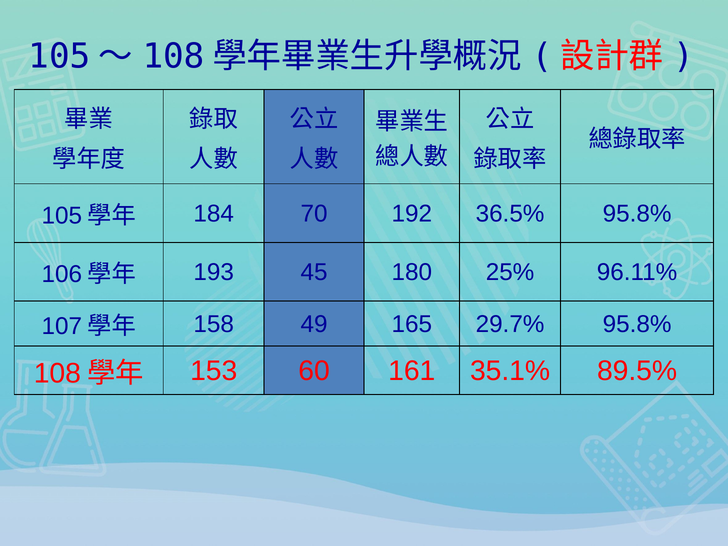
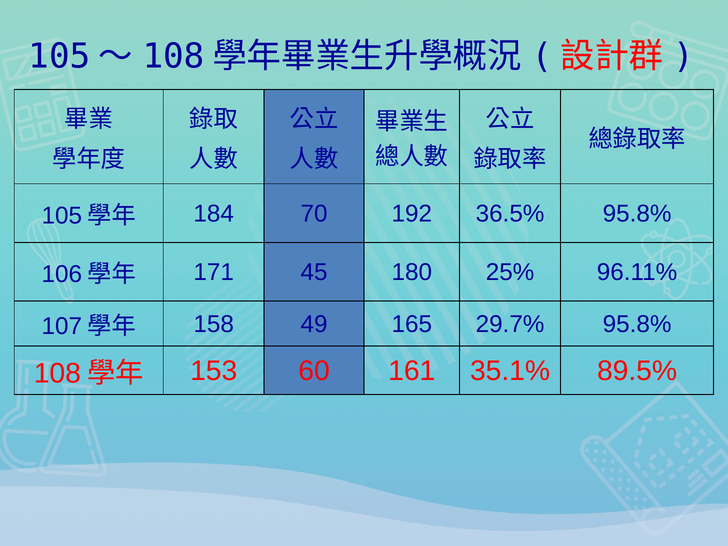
193: 193 -> 171
